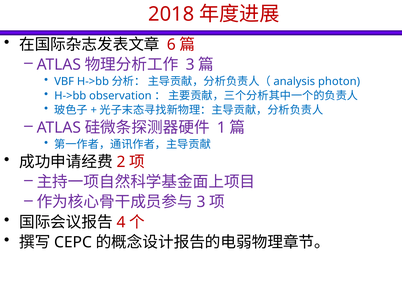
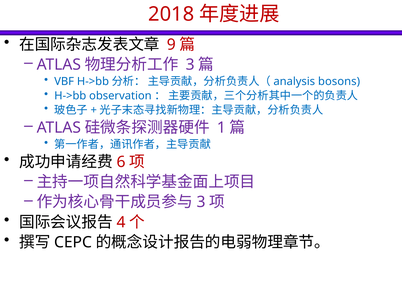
6: 6 -> 9
photon: photon -> bosons
2: 2 -> 6
